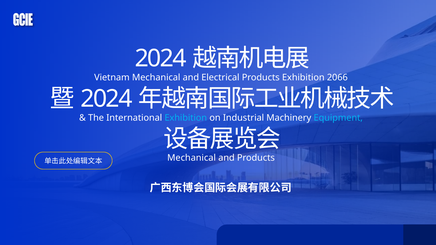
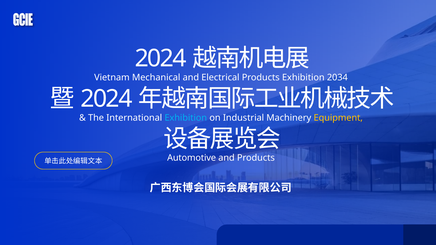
2066: 2066 -> 2034
Equipment colour: light blue -> yellow
Mechanical at (192, 158): Mechanical -> Automotive
